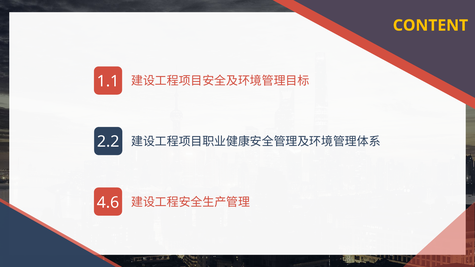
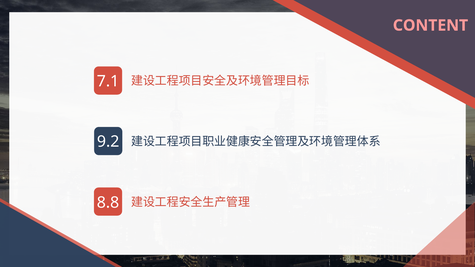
CONTENT colour: yellow -> pink
1.1: 1.1 -> 7.1
2.2: 2.2 -> 9.2
4.6: 4.6 -> 8.8
